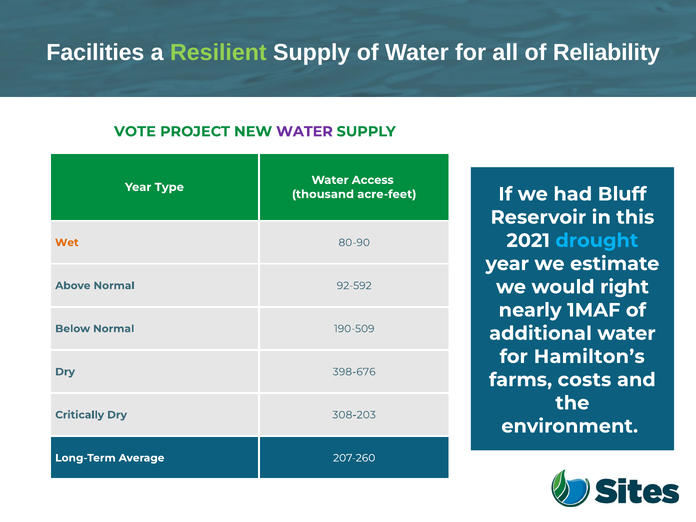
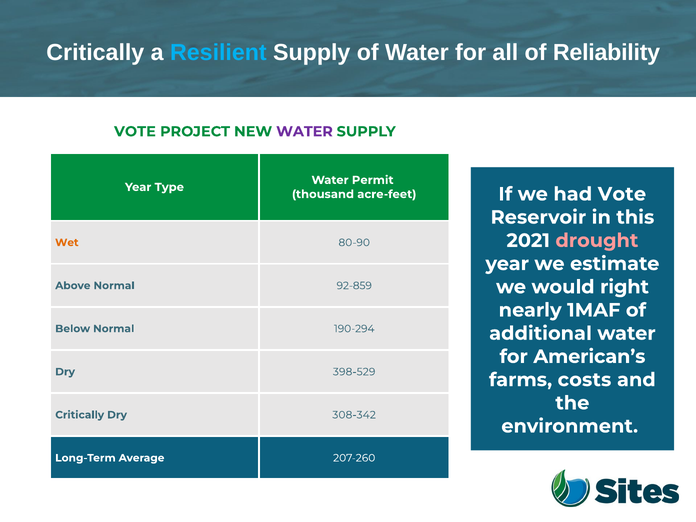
Facilities at (95, 52): Facilities -> Critically
Resilient colour: light green -> light blue
Access: Access -> Permit
had Bluff: Bluff -> Vote
drought colour: light blue -> pink
92-592: 92-592 -> 92-859
190-509: 190-509 -> 190-294
Hamilton’s: Hamilton’s -> American’s
398-676: 398-676 -> 398-529
308-203: 308-203 -> 308-342
